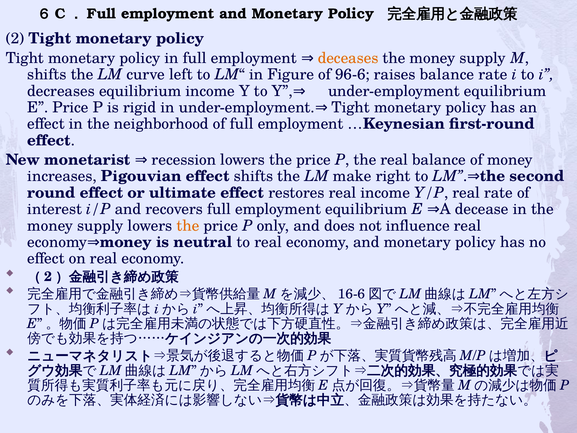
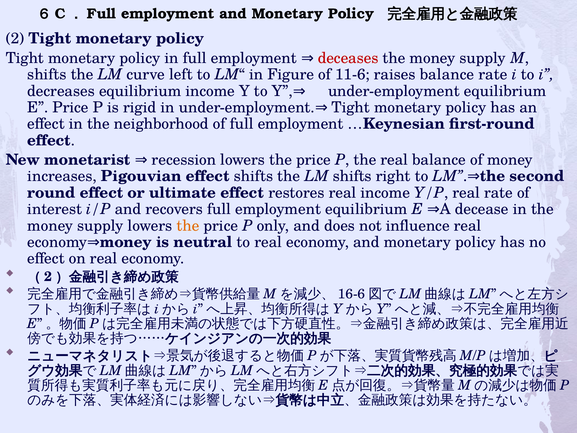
deceases colour: orange -> red
96-6: 96-6 -> 11-6
LM make: make -> shifts
